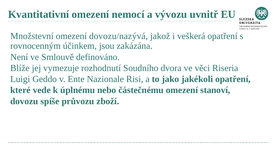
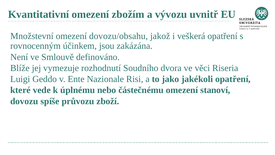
nemocí: nemocí -> zbožím
dovozu/nazývá: dovozu/nazývá -> dovozu/obsahu
